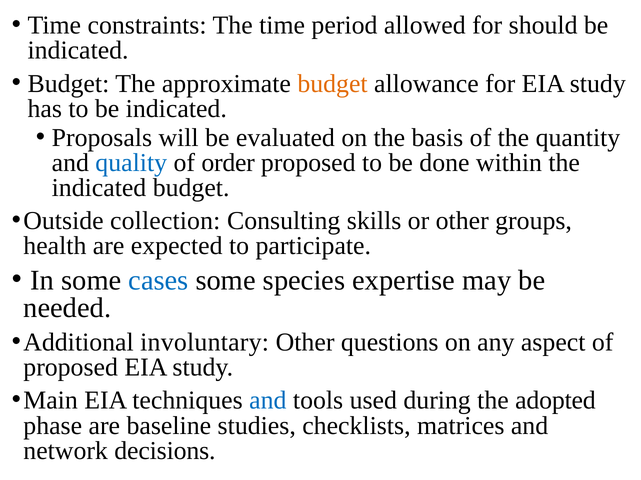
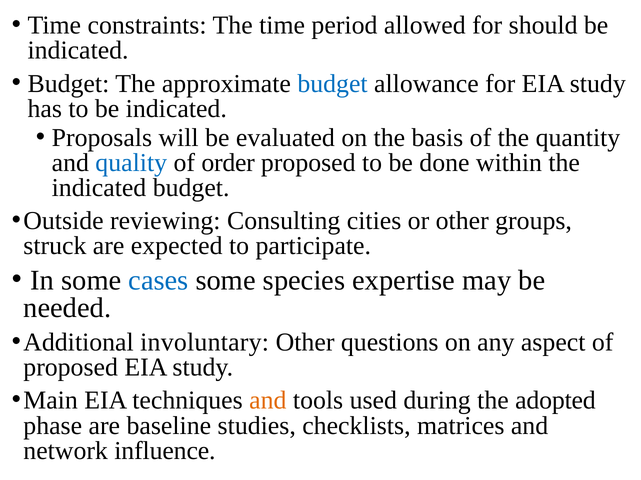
budget at (332, 84) colour: orange -> blue
collection: collection -> reviewing
skills: skills -> cities
health: health -> struck
and at (268, 401) colour: blue -> orange
decisions: decisions -> influence
